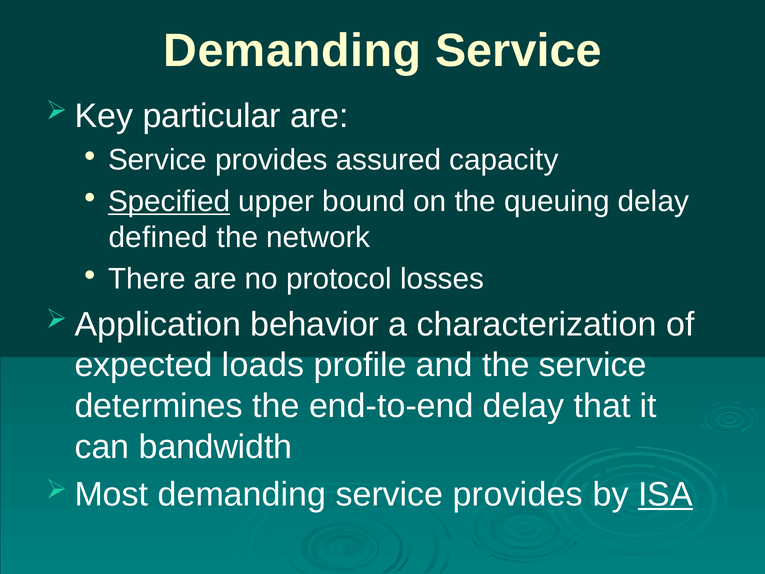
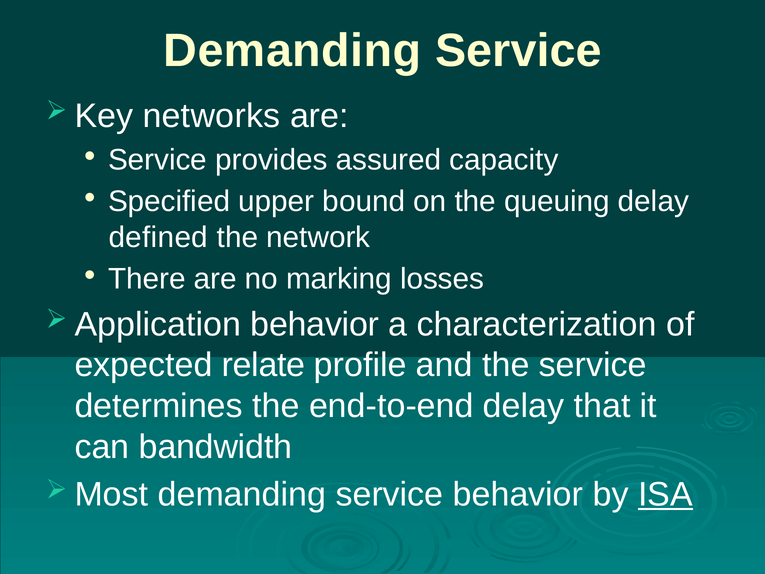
particular: particular -> networks
Specified underline: present -> none
protocol: protocol -> marking
loads: loads -> relate
demanding service provides: provides -> behavior
